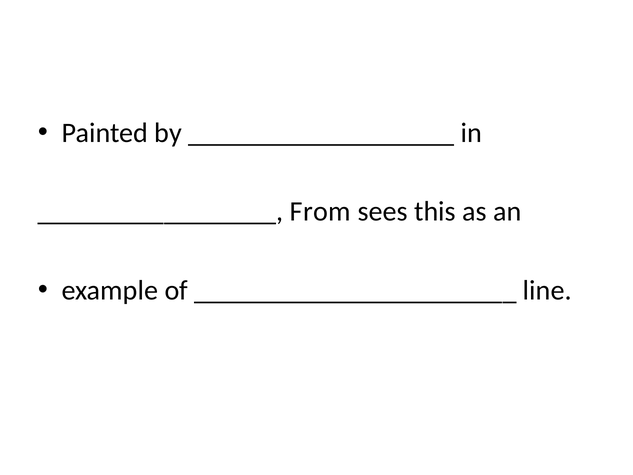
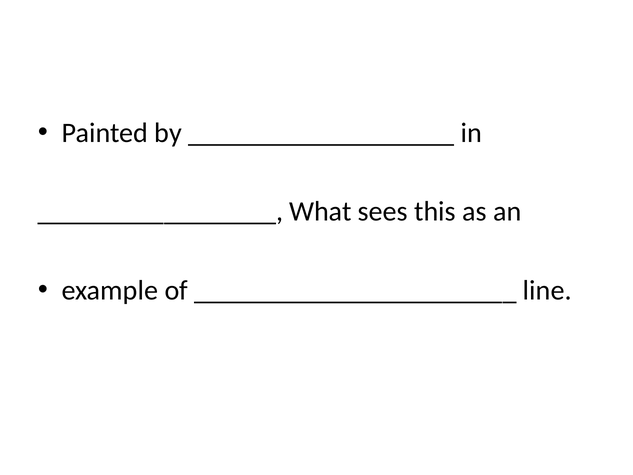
From: From -> What
